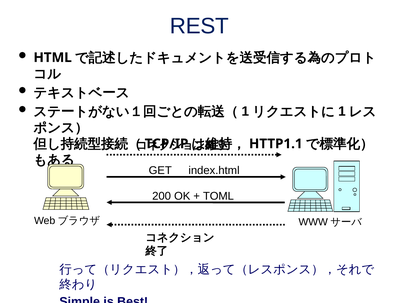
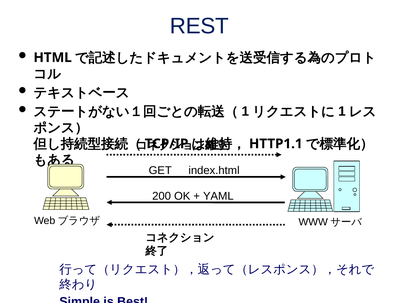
TOML: TOML -> YAML
